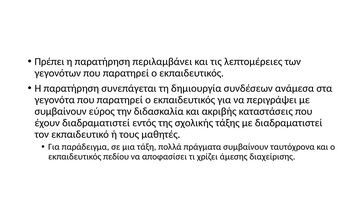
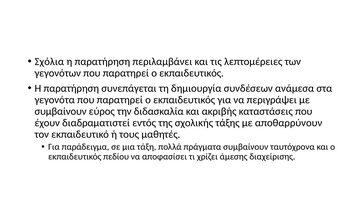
Πρέπει: Πρέπει -> Σχόλια
με διαδραματιστεί: διαδραματιστεί -> αποθαρρύνουν
